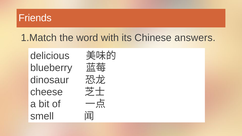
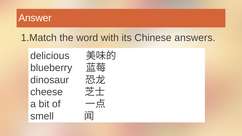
Friends: Friends -> Answer
